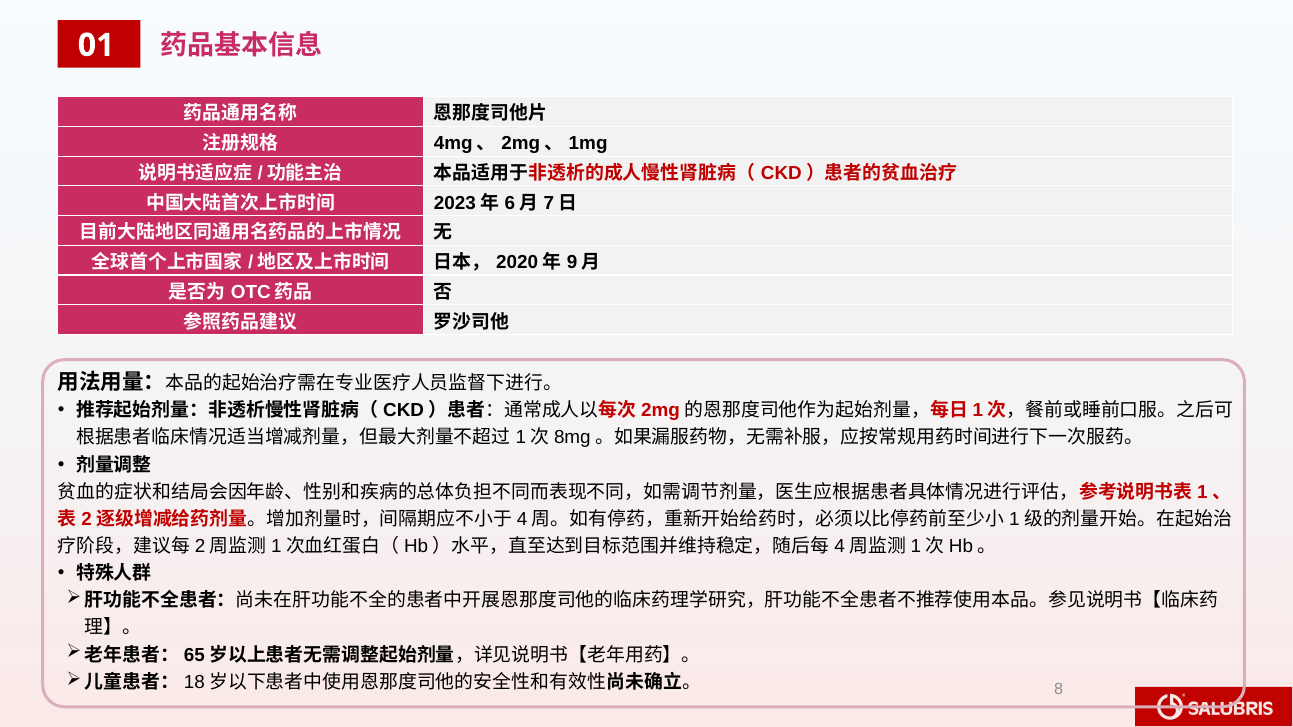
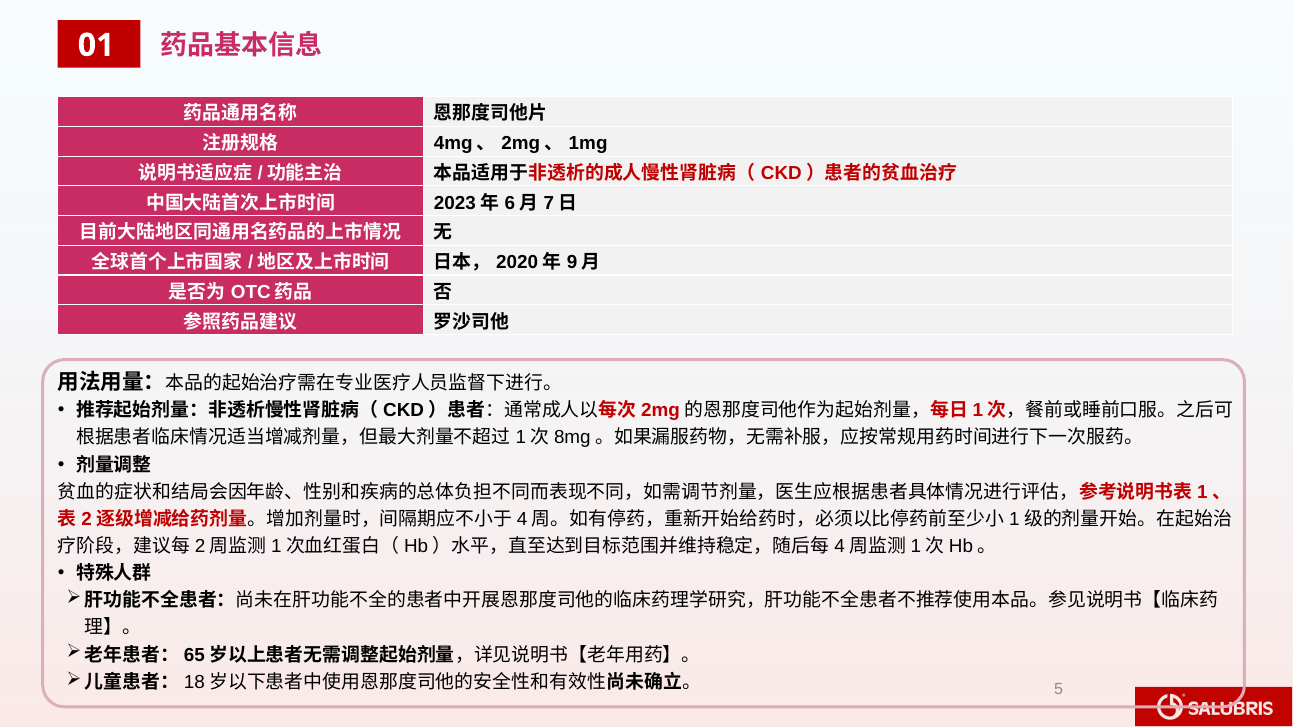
8: 8 -> 5
